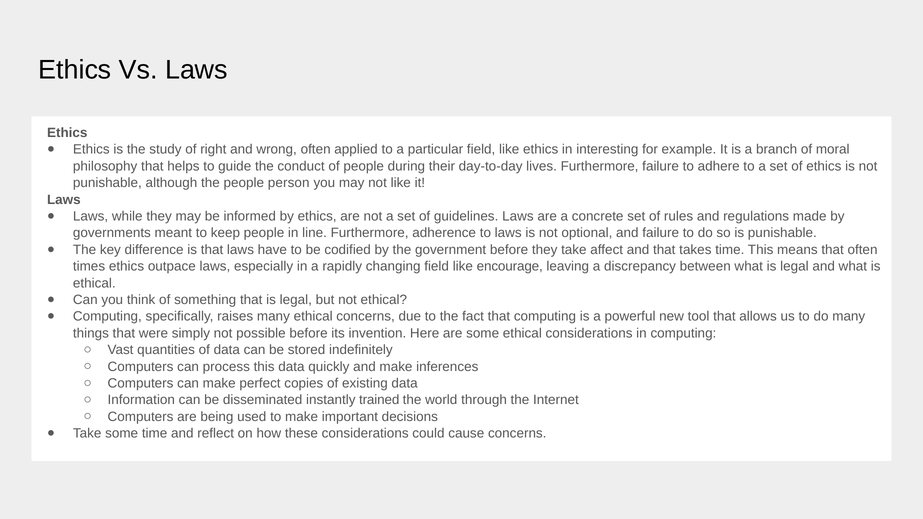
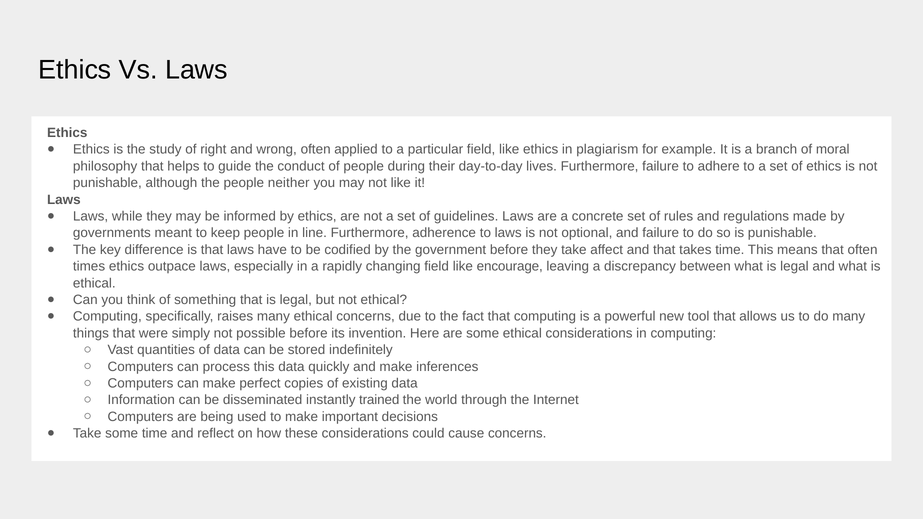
interesting: interesting -> plagiarism
person: person -> neither
